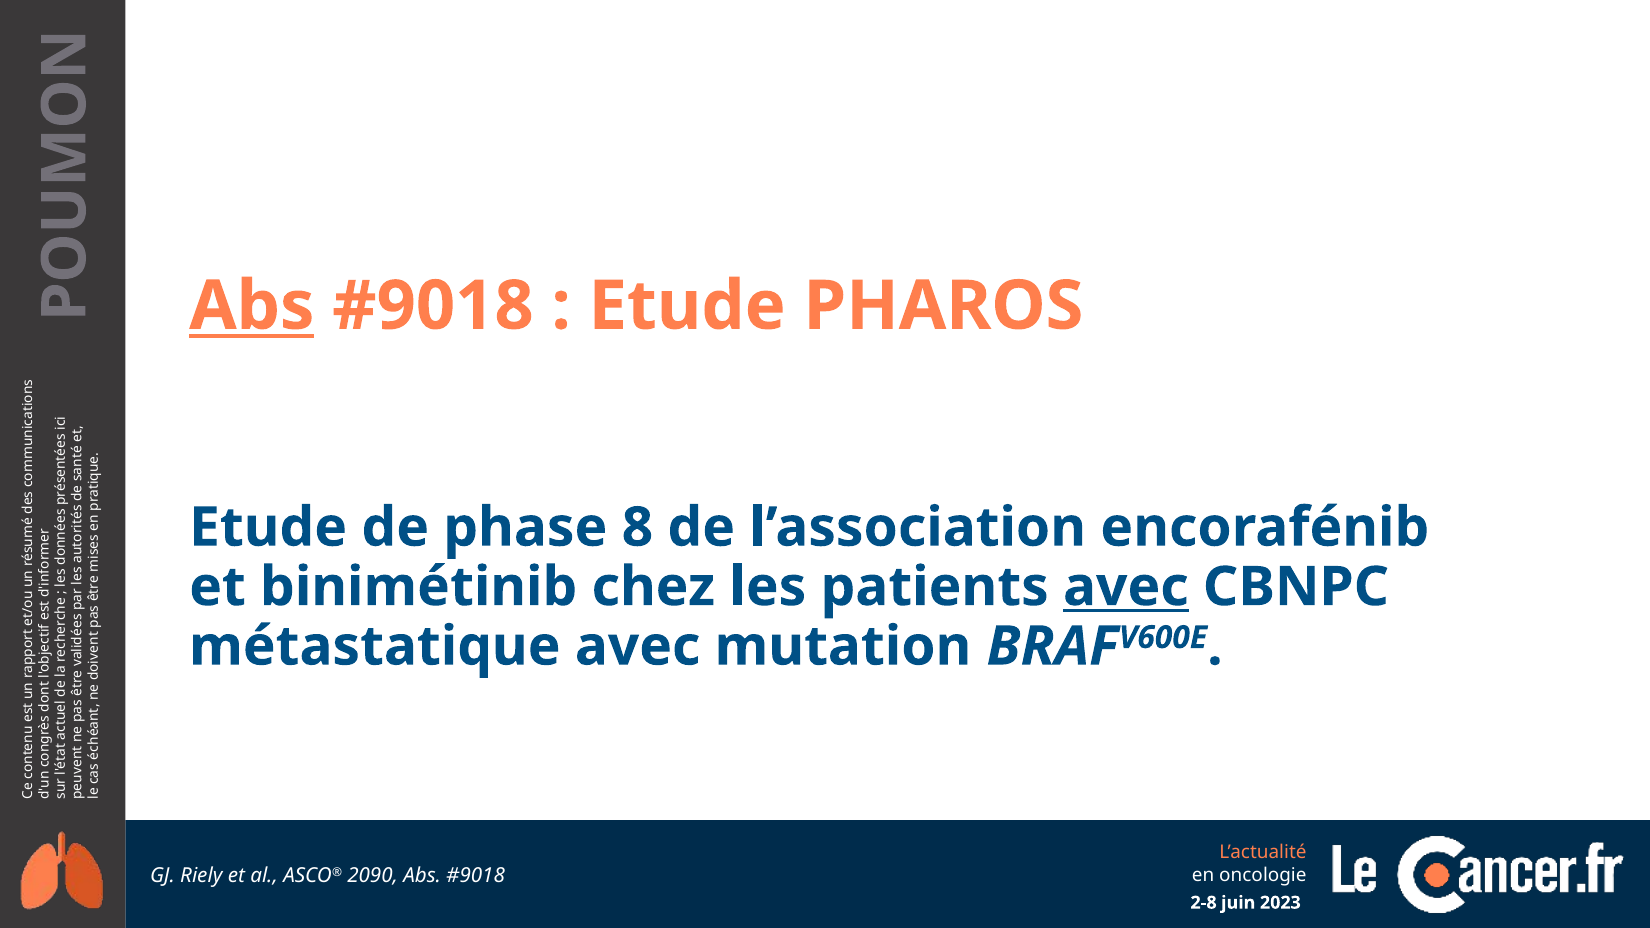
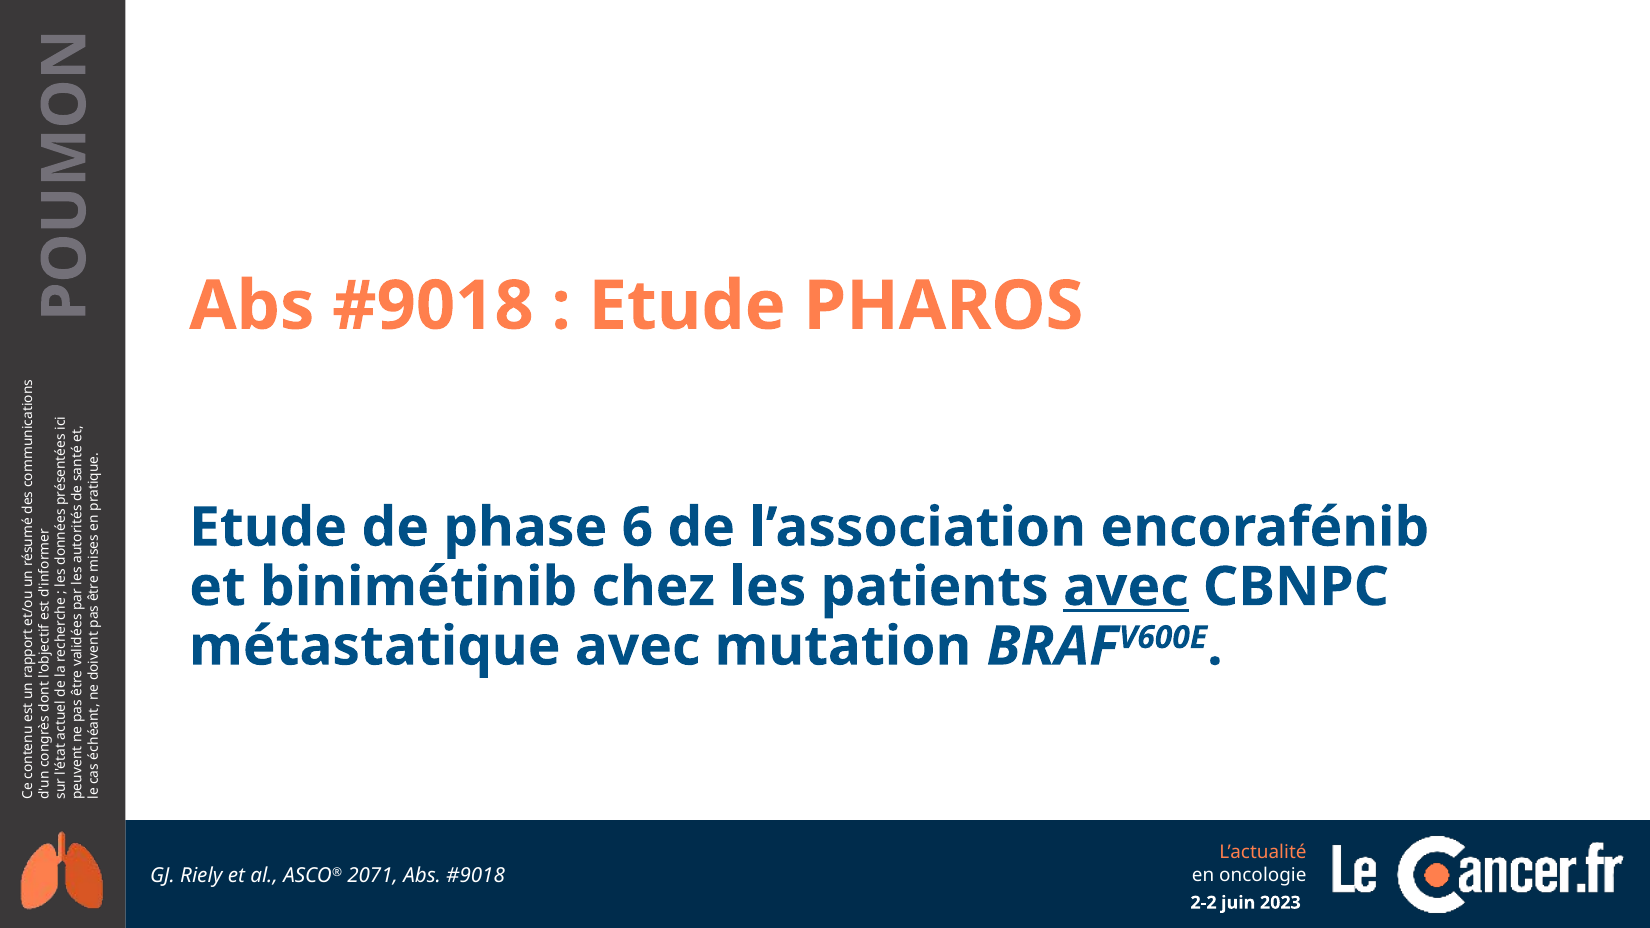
Abs at (252, 306) underline: present -> none
8: 8 -> 6
2090: 2090 -> 2071
2-8: 2-8 -> 2-2
